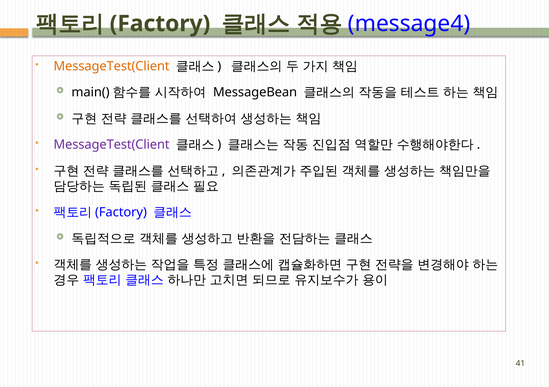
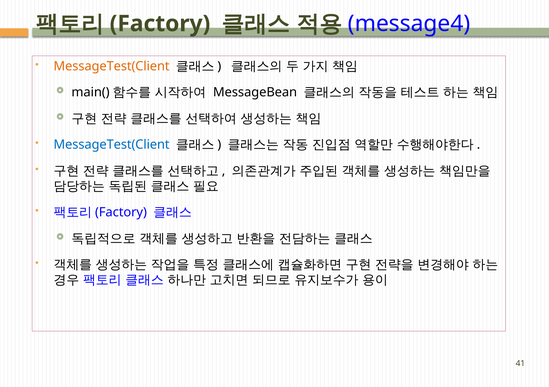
MessageTest(Client at (112, 144) colour: purple -> blue
